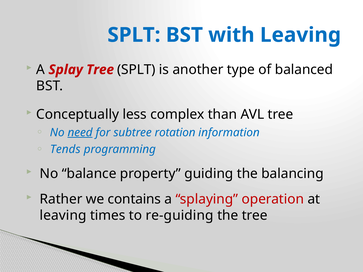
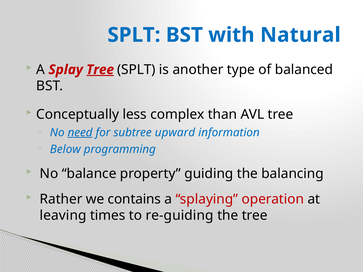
with Leaving: Leaving -> Natural
Tree at (100, 70) underline: none -> present
rotation: rotation -> upward
Tends: Tends -> Below
